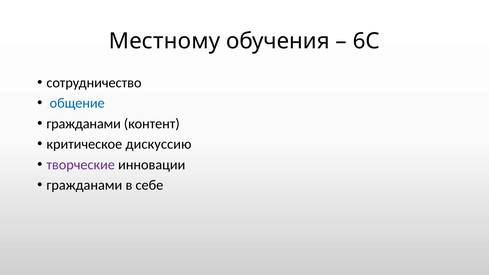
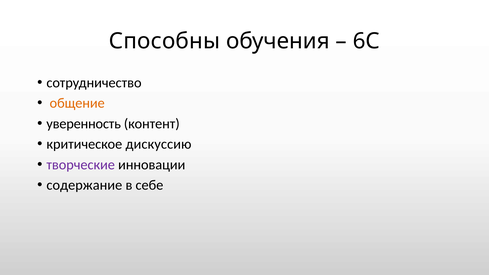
Местному: Местному -> Способны
общение colour: blue -> orange
гражданами at (84, 124): гражданами -> уверенность
гражданами at (84, 185): гражданами -> содержание
